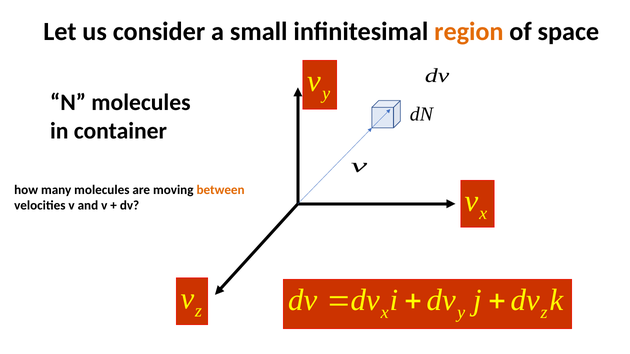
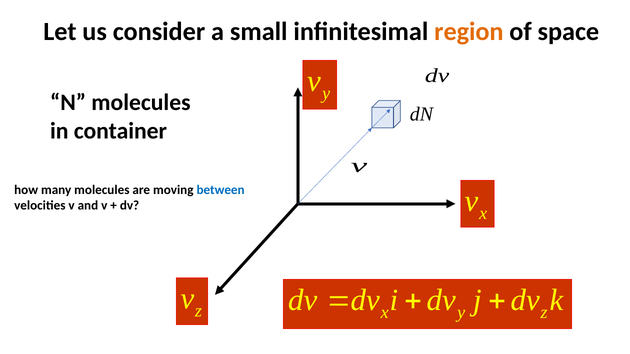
between colour: orange -> blue
